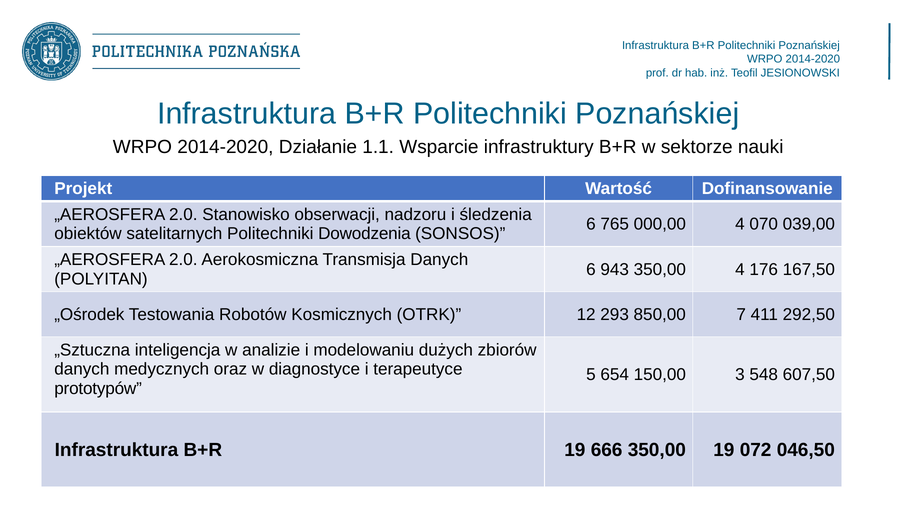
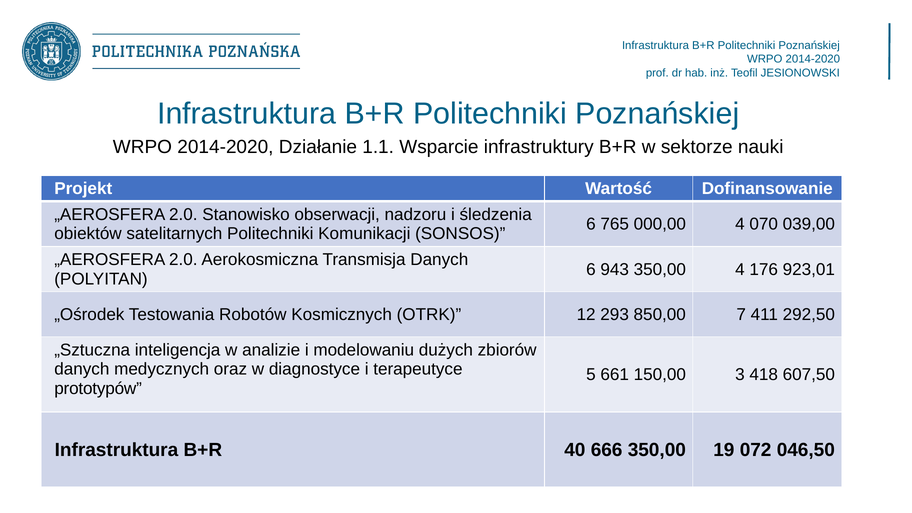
Dowodzenia: Dowodzenia -> Komunikacji
167,50: 167,50 -> 923,01
654: 654 -> 661
548: 548 -> 418
B+R 19: 19 -> 40
